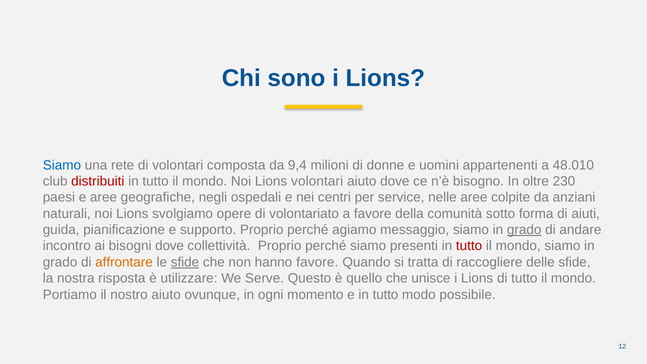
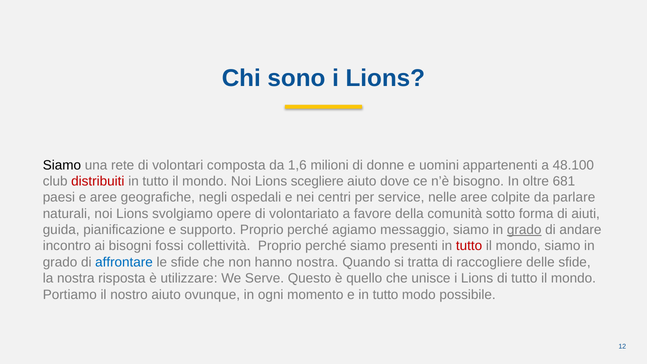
Siamo at (62, 165) colour: blue -> black
9,4: 9,4 -> 1,6
48.010: 48.010 -> 48.100
Lions volontari: volontari -> scegliere
230: 230 -> 681
anziani: anziani -> parlare
bisogni dove: dove -> fossi
affrontare colour: orange -> blue
sfide at (185, 262) underline: present -> none
hanno favore: favore -> nostra
